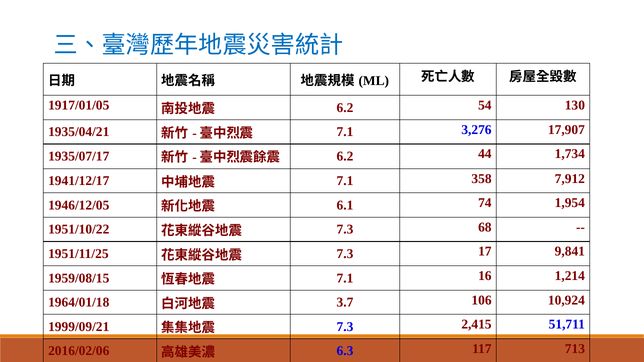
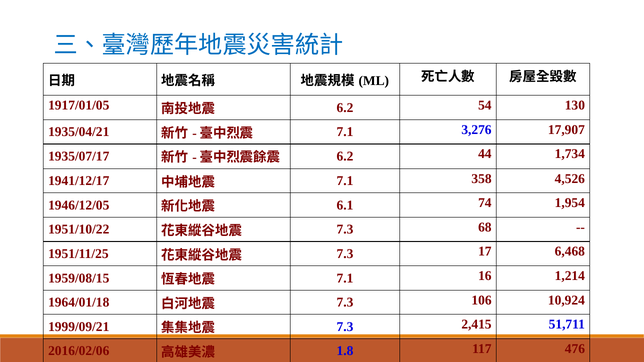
7,912: 7,912 -> 4,526
9,841: 9,841 -> 6,468
3.7 at (345, 303): 3.7 -> 7.3
6.3: 6.3 -> 1.8
713: 713 -> 476
